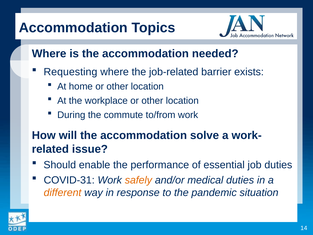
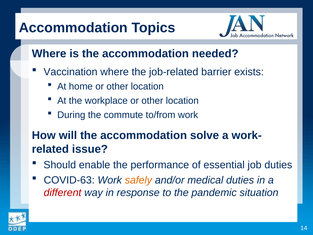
Requesting: Requesting -> Vaccination
COVID-31: COVID-31 -> COVID-63
different colour: orange -> red
